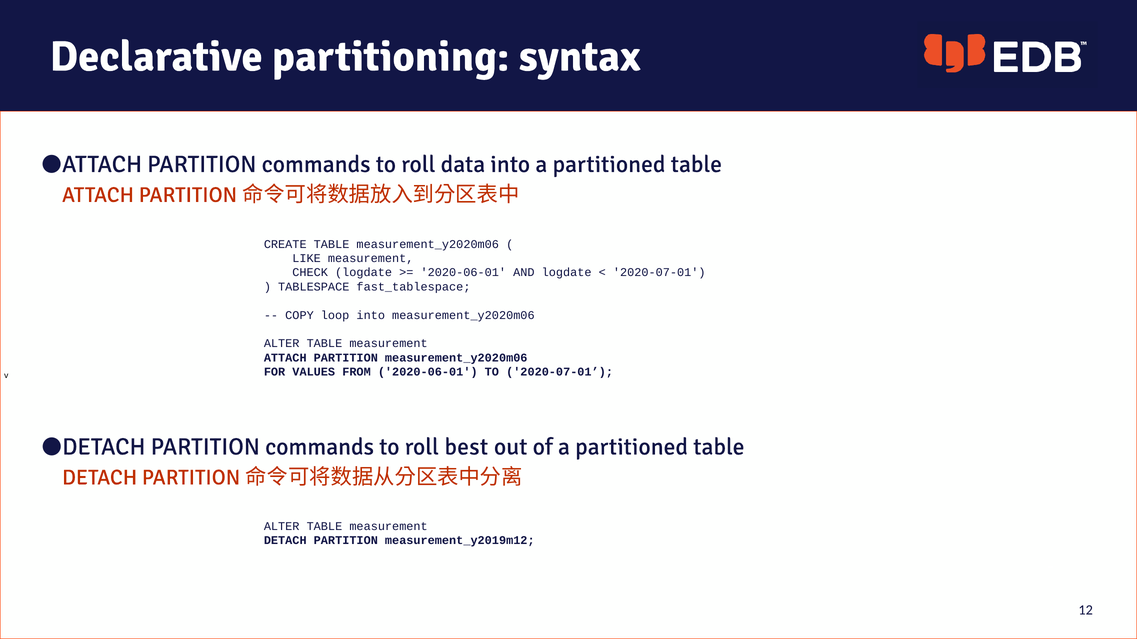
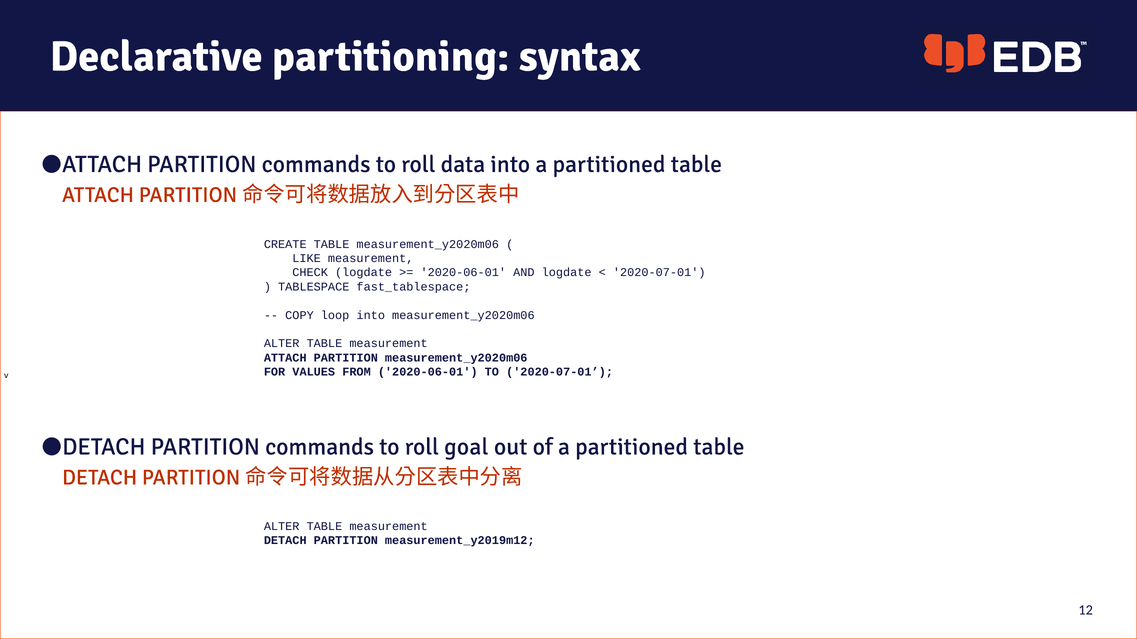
best: best -> goal
